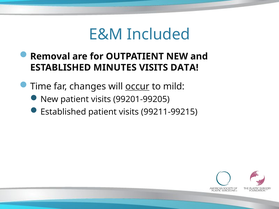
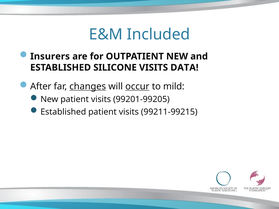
Removal: Removal -> Insurers
MINUTES: MINUTES -> SILICONE
Time: Time -> After
changes underline: none -> present
